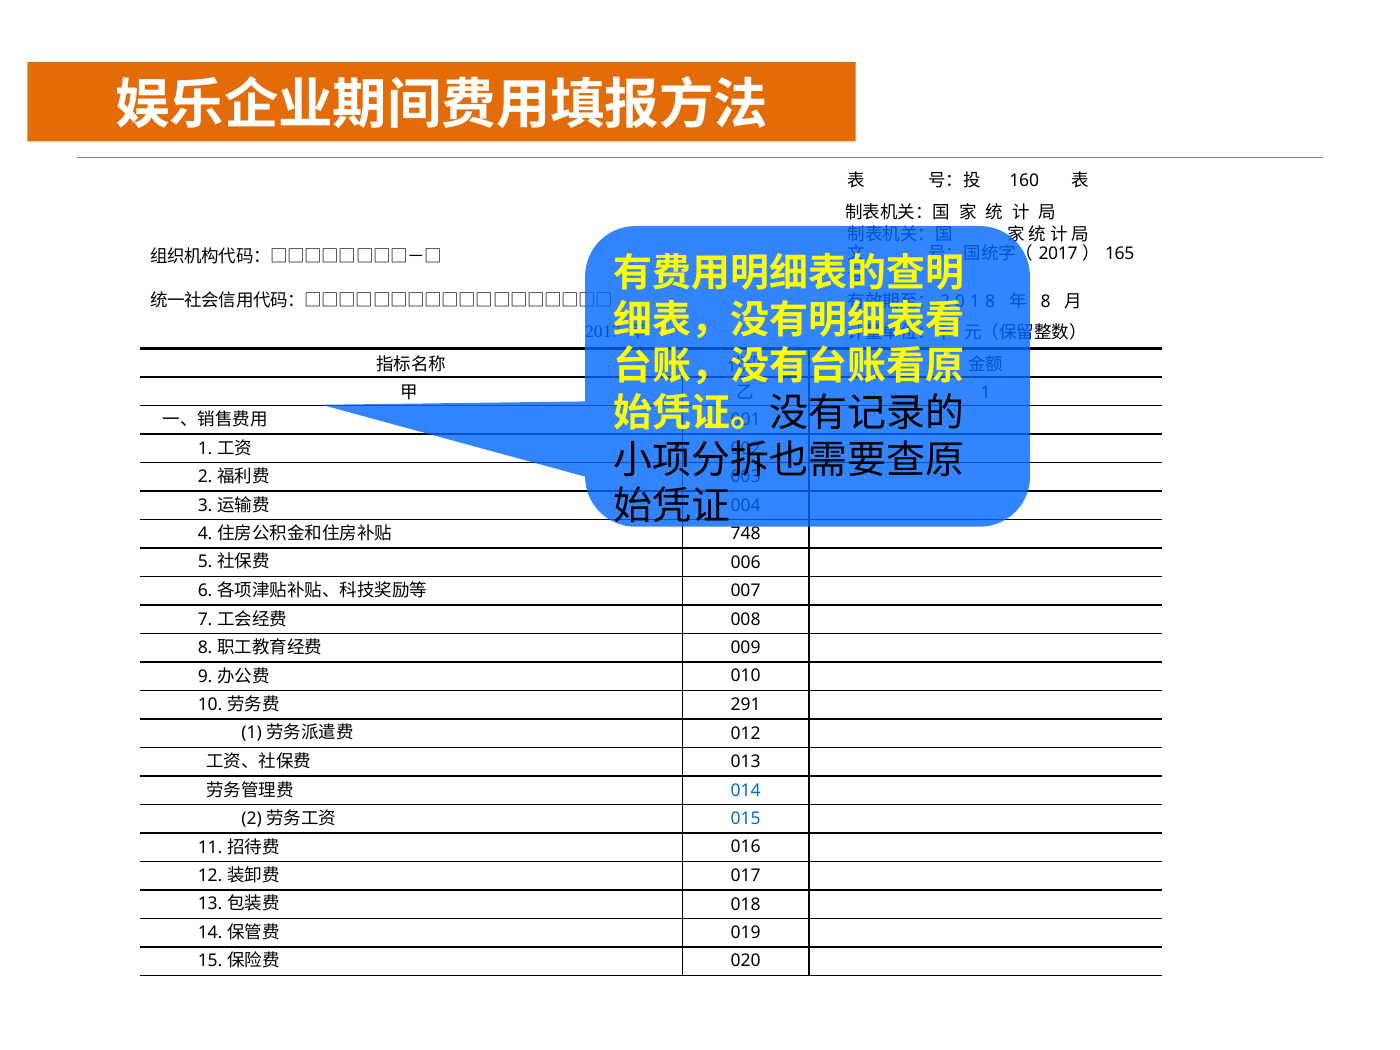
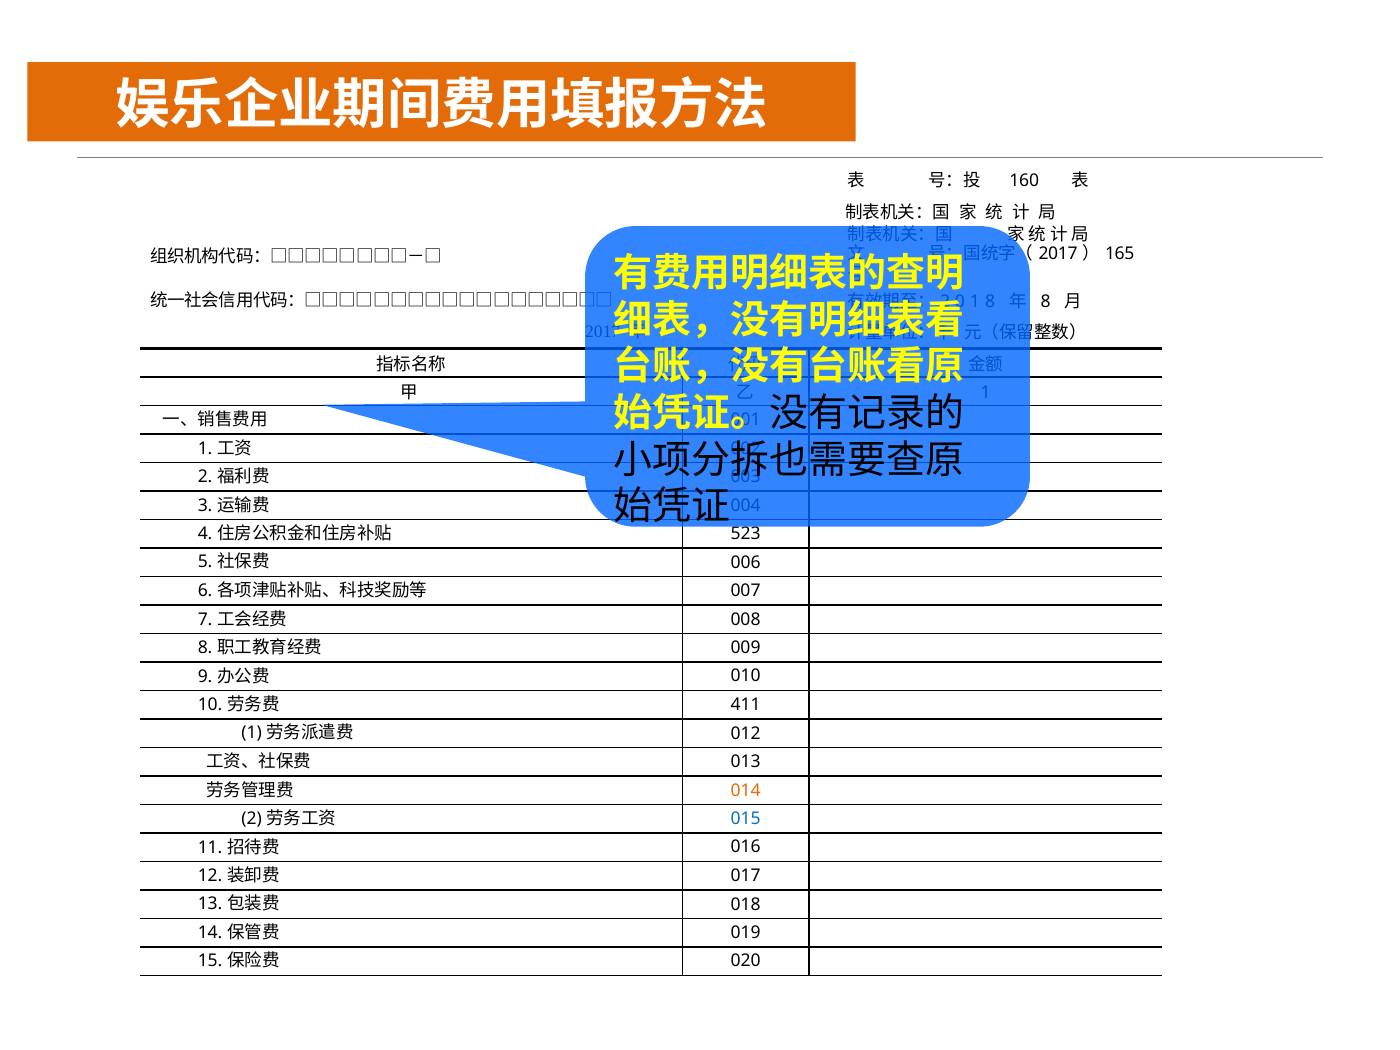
748: 748 -> 523
291: 291 -> 411
014 colour: blue -> orange
